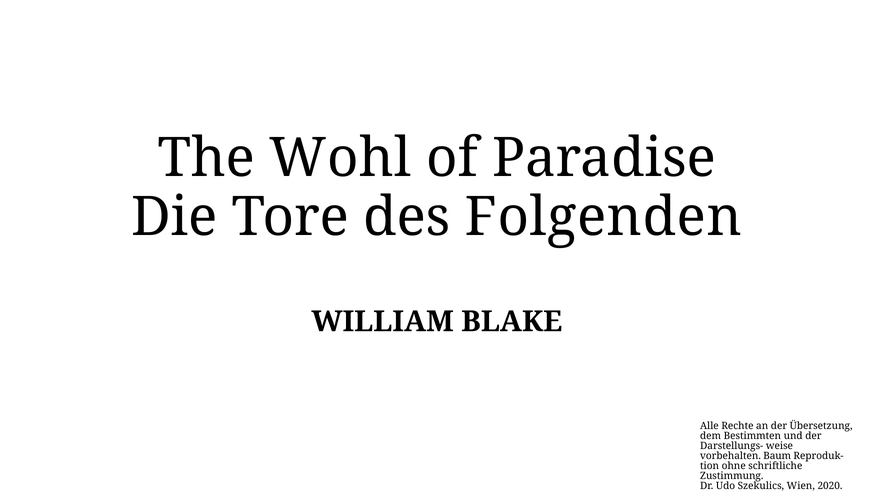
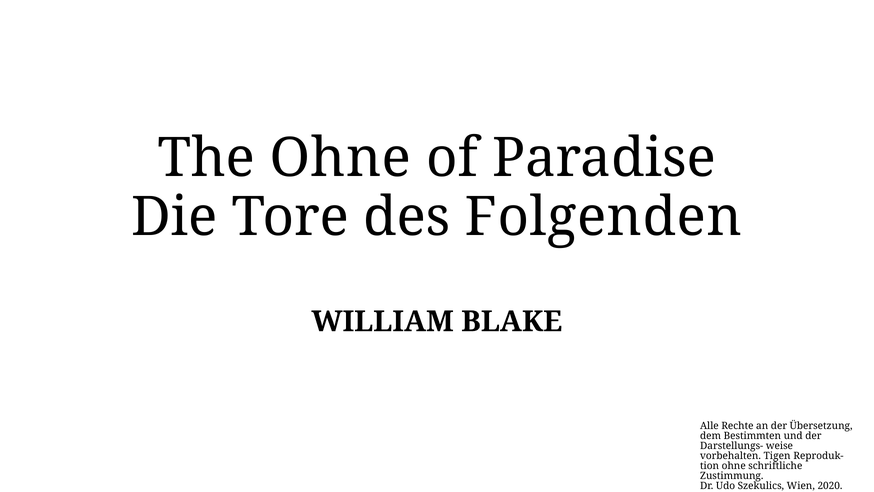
The Wohl: Wohl -> Ohne
Baum: Baum -> Tigen
